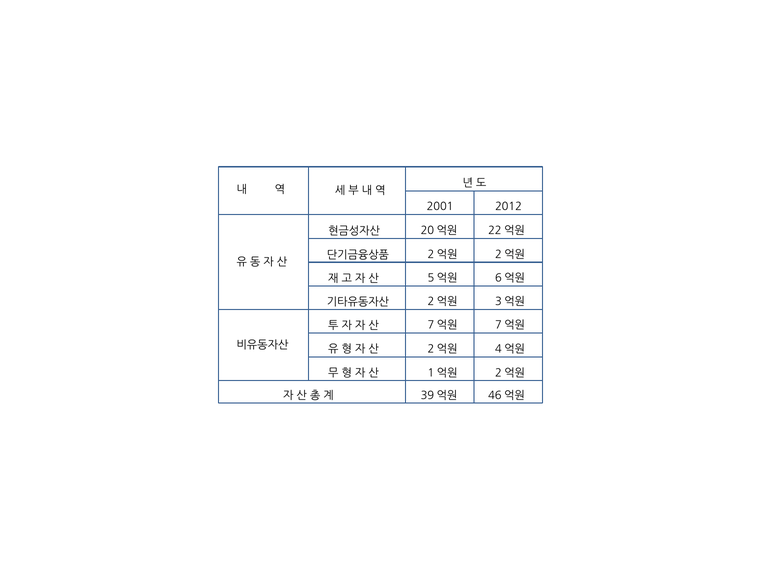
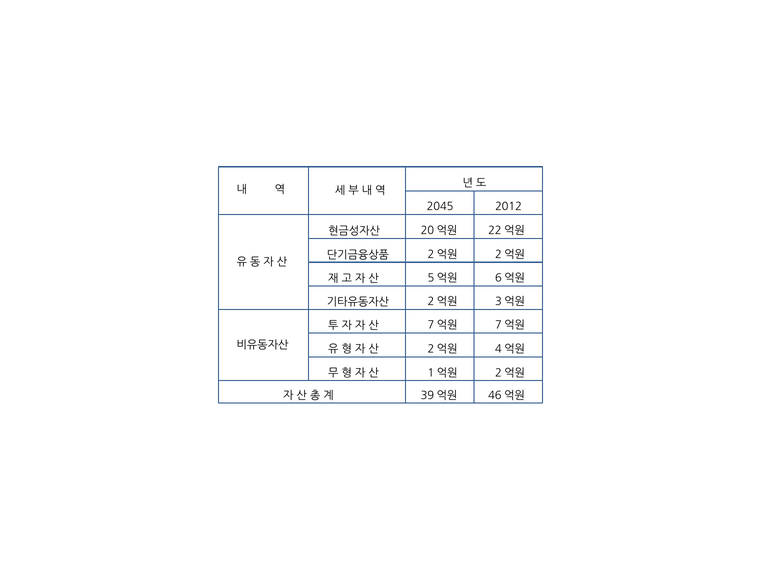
2001: 2001 -> 2045
